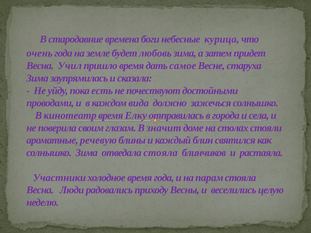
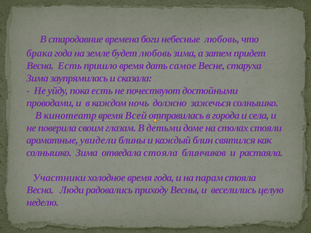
небесные курица: курица -> любовь
очень: очень -> брака
Весна Учил: Учил -> Есть
вида: вида -> ночь
Елку: Елку -> Всей
значит: значит -> детьми
речевую: речевую -> увидели
